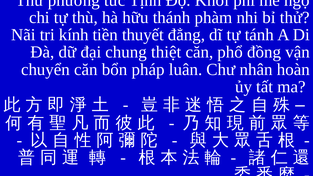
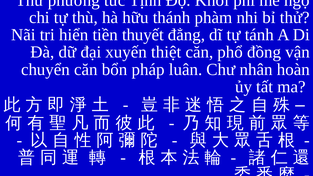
kính: kính -> hiển
chung: chung -> xuyến
